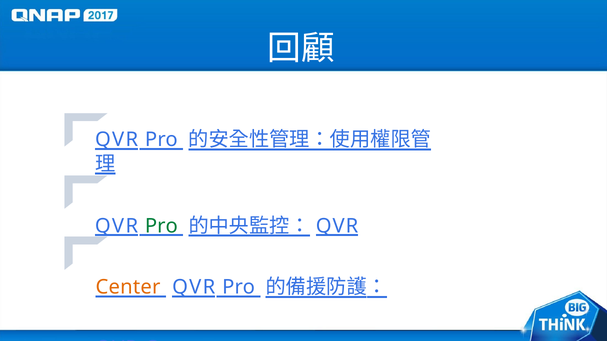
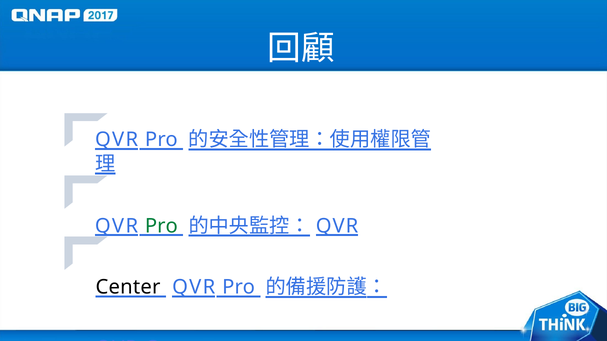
Center at (128, 287) colour: orange -> black
